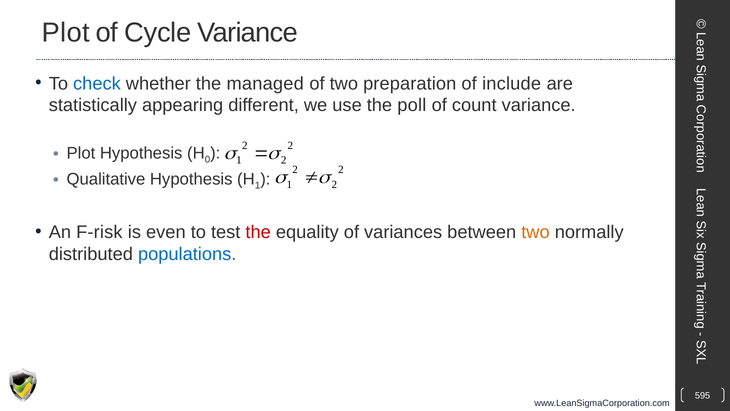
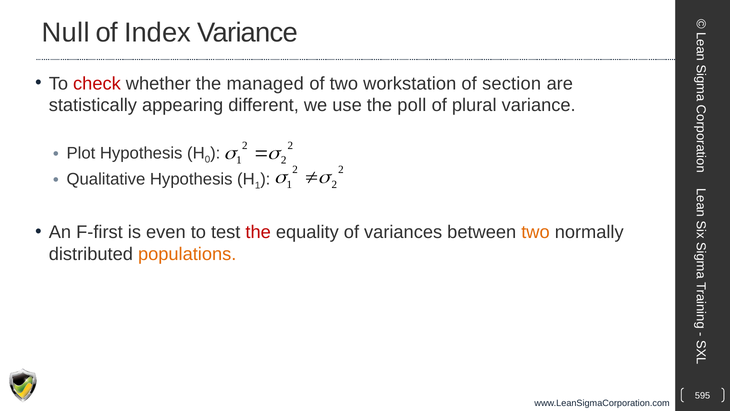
Plot at (66, 32): Plot -> Null
Cycle: Cycle -> Index
check colour: blue -> red
preparation: preparation -> workstation
include: include -> section
count: count -> plural
F-risk: F-risk -> F-first
populations colour: blue -> orange
